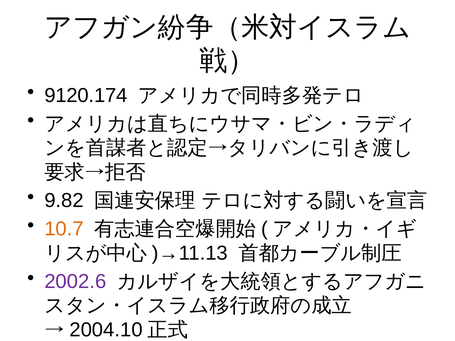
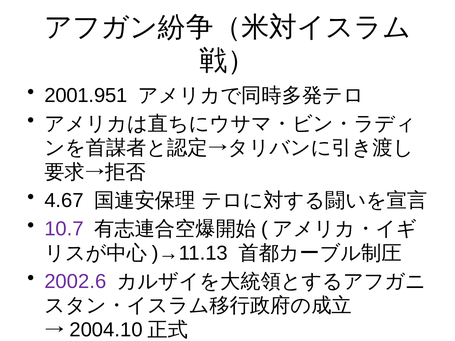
9120.174: 9120.174 -> 2001.951
9.82: 9.82 -> 4.67
10.7 colour: orange -> purple
